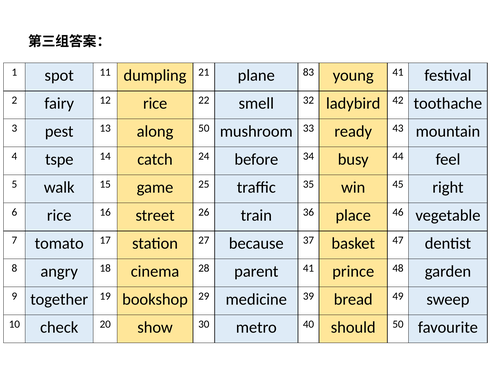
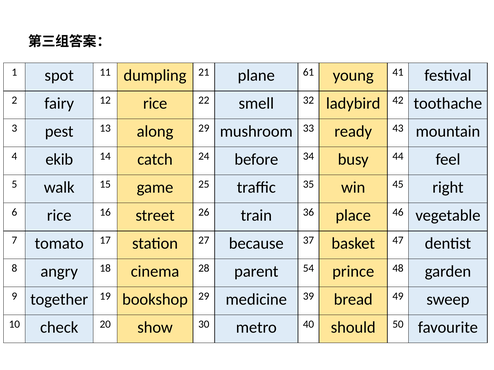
83: 83 -> 61
along 50: 50 -> 29
tspe: tspe -> ekib
parent 41: 41 -> 54
